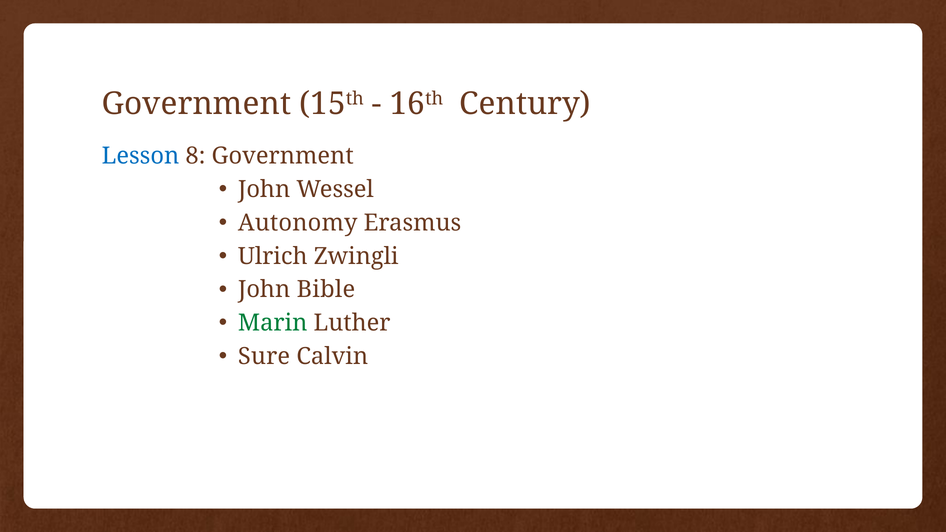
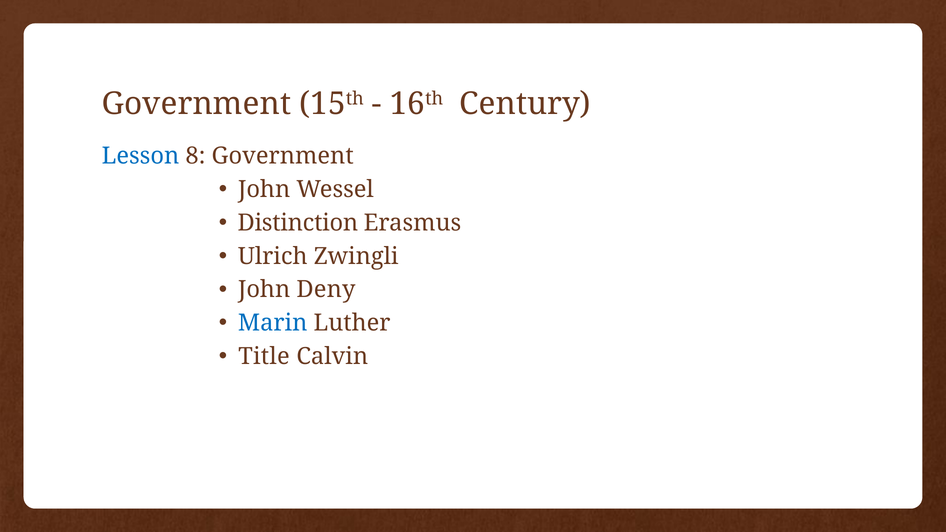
Autonomy: Autonomy -> Distinction
Bible: Bible -> Deny
Marin colour: green -> blue
Sure: Sure -> Title
